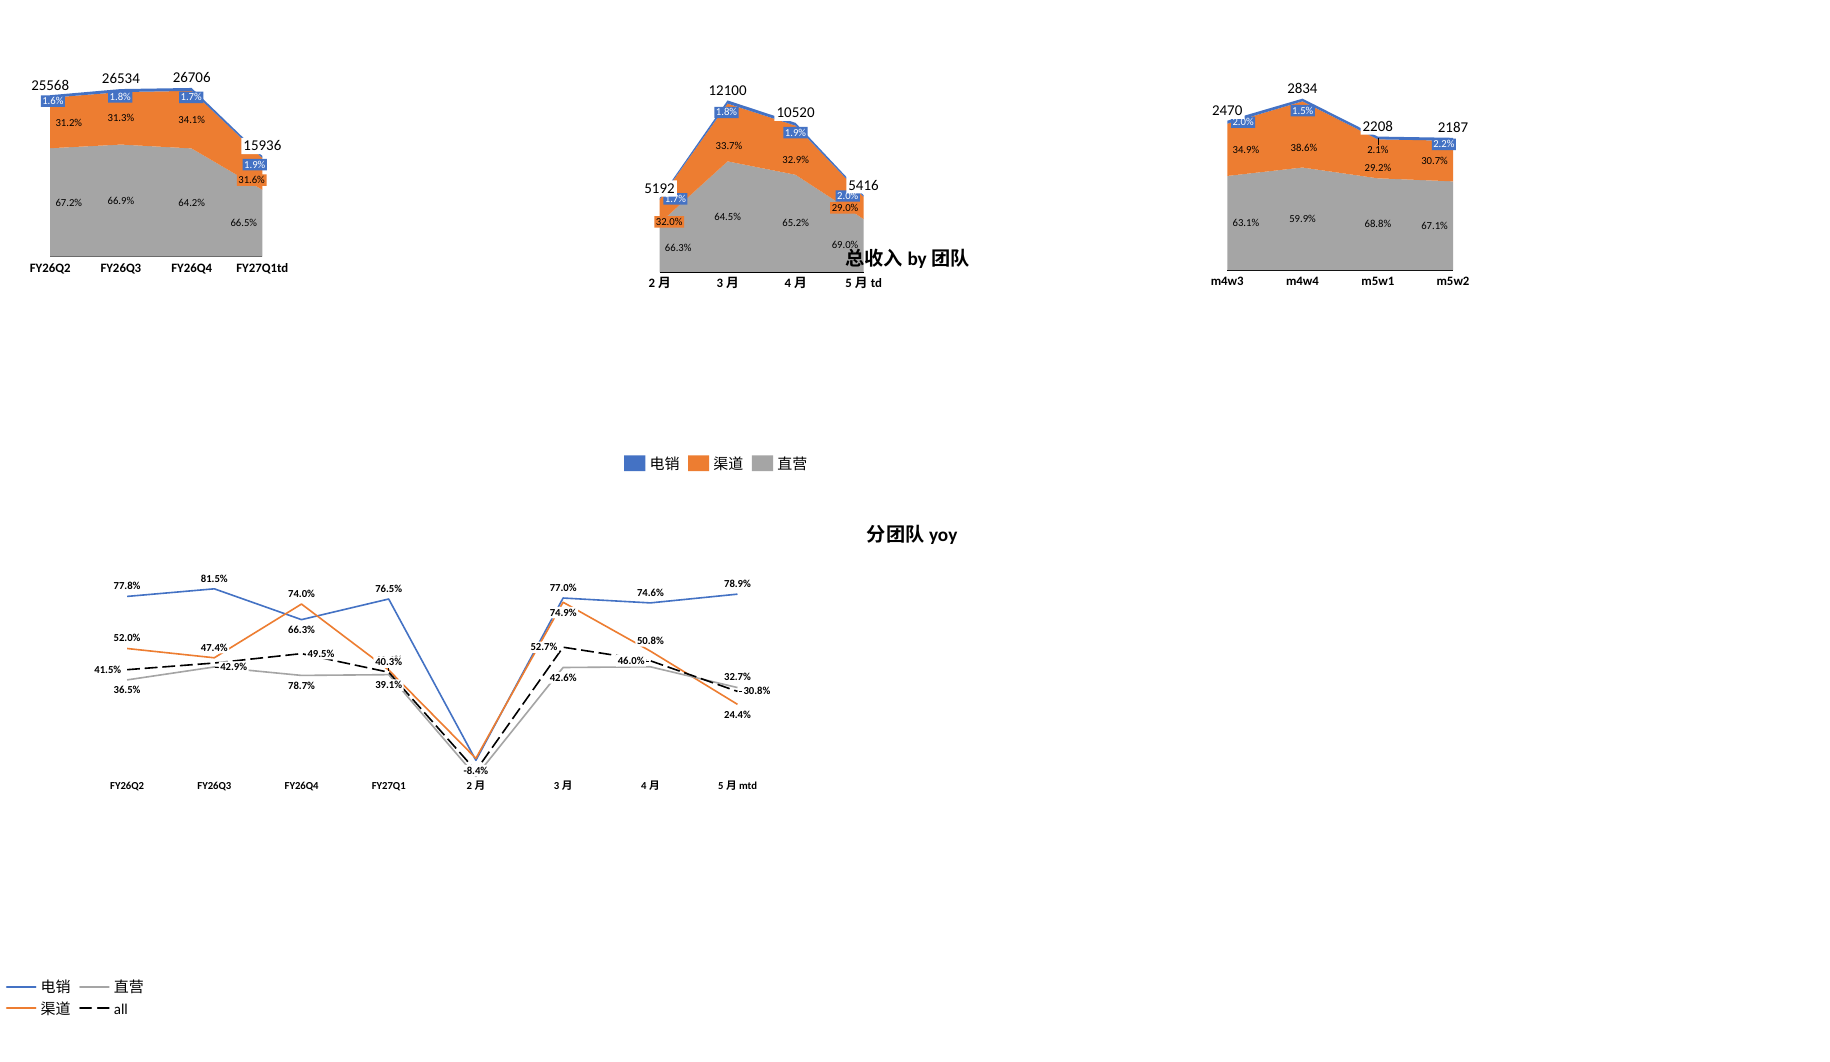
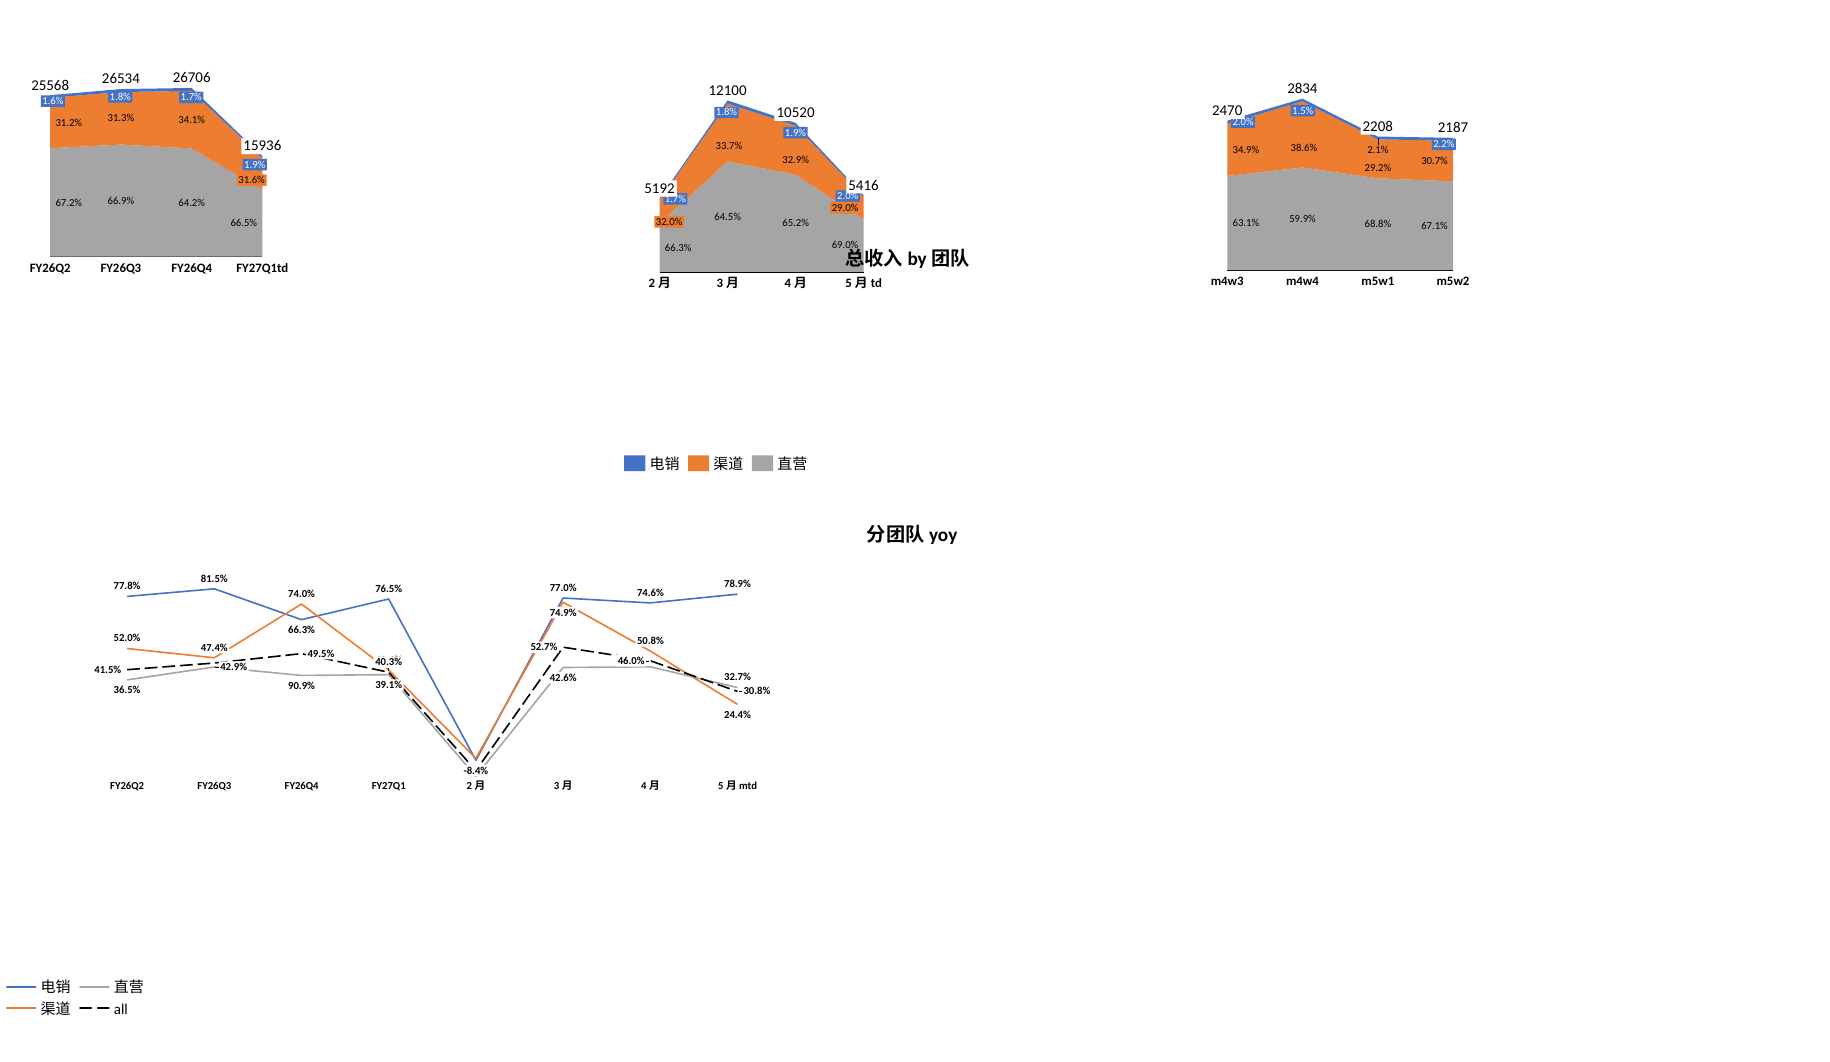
78.7%: 78.7% -> 90.9%
